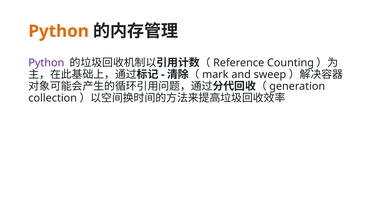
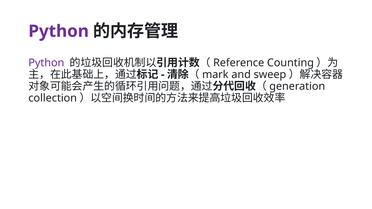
Python at (59, 31) colour: orange -> purple
